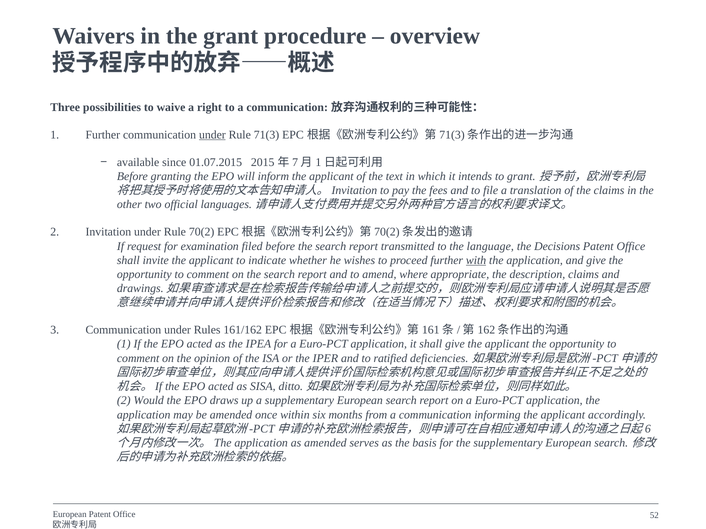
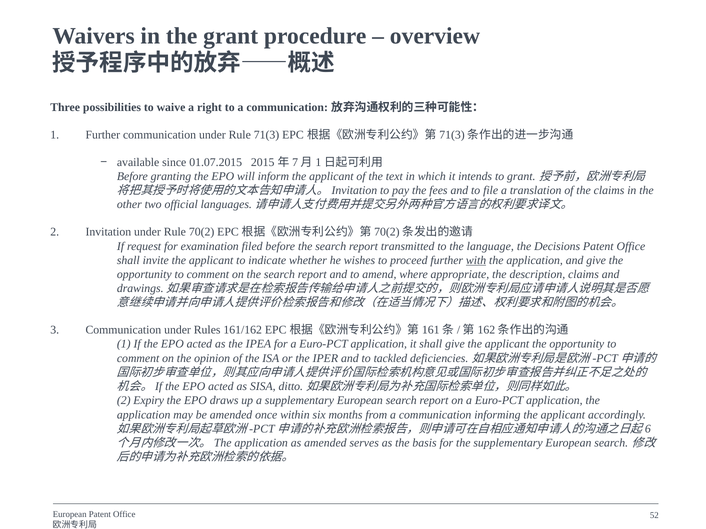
under at (212, 135) underline: present -> none
ratified: ratified -> tackled
Would: Would -> Expiry
